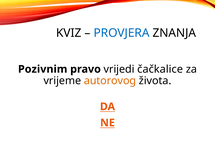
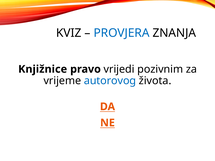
Pozivnim: Pozivnim -> Knjižnice
čačkalice: čačkalice -> pozivnim
autorovog colour: orange -> blue
